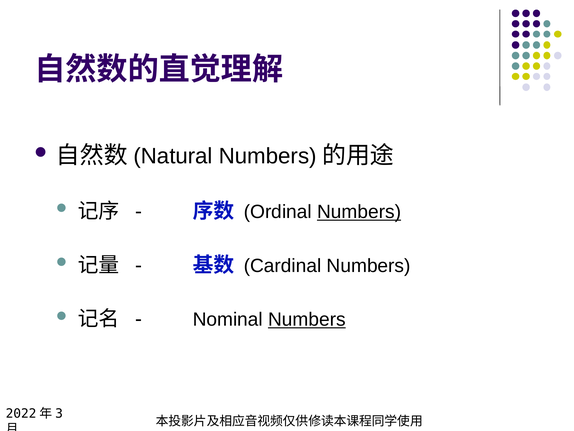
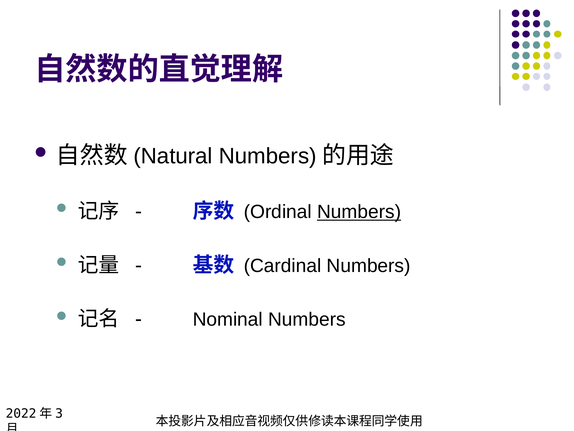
Numbers at (307, 319) underline: present -> none
